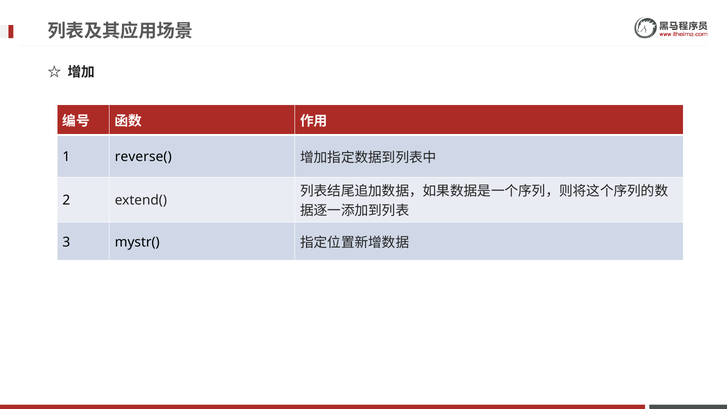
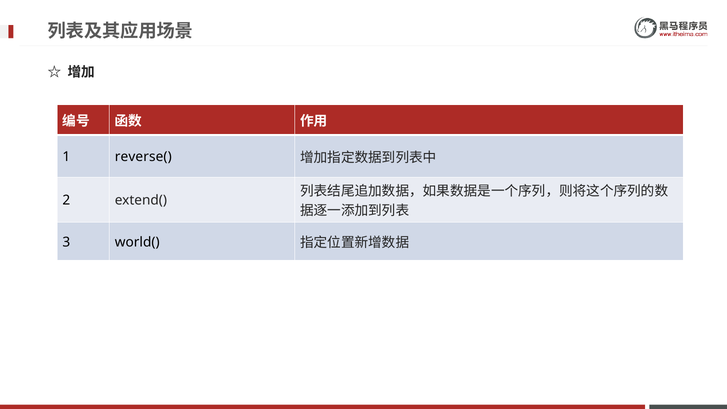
mystr(: mystr( -> world(
